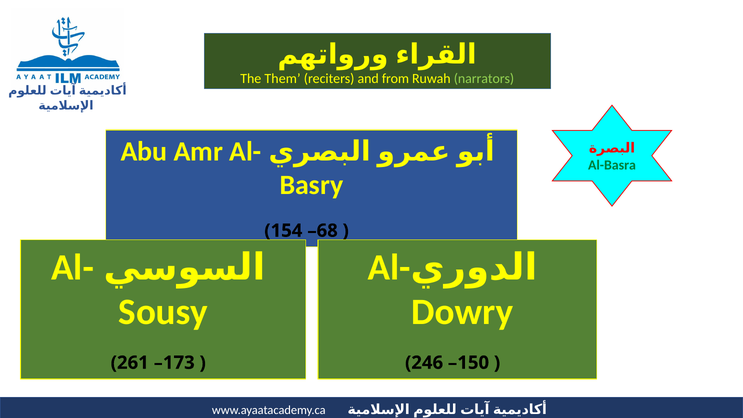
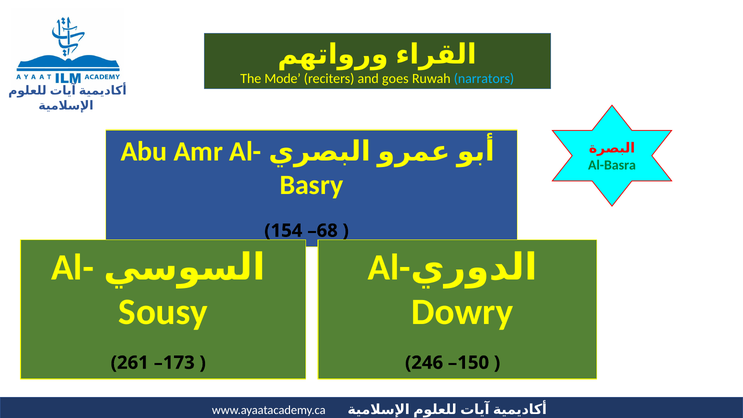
Them: Them -> Mode
from: from -> goes
narrators colour: light green -> light blue
